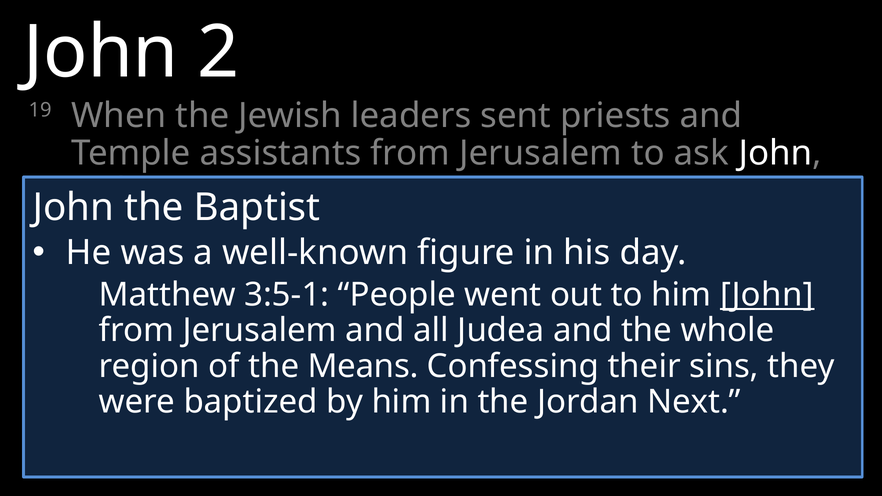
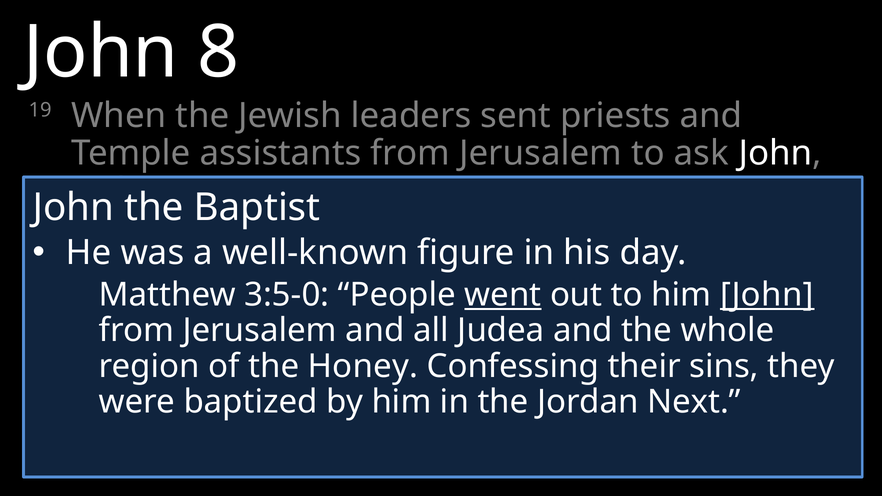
2: 2 -> 8
3:5-1: 3:5-1 -> 3:5-0
went underline: none -> present
Means: Means -> Honey
